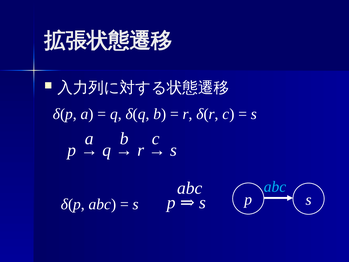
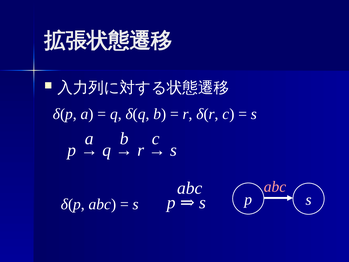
abc at (275, 187) colour: light blue -> pink
